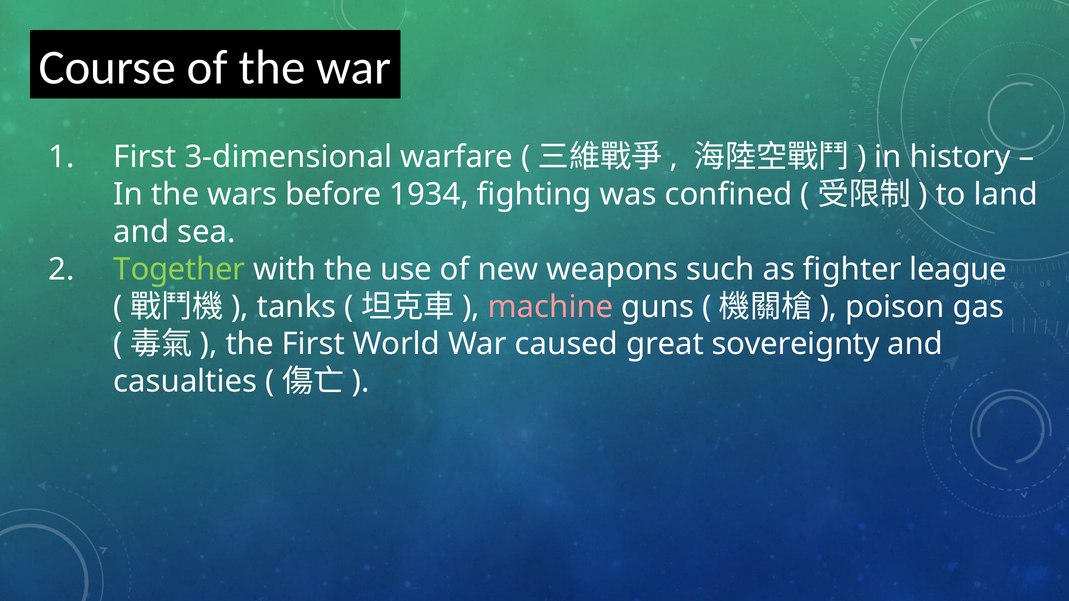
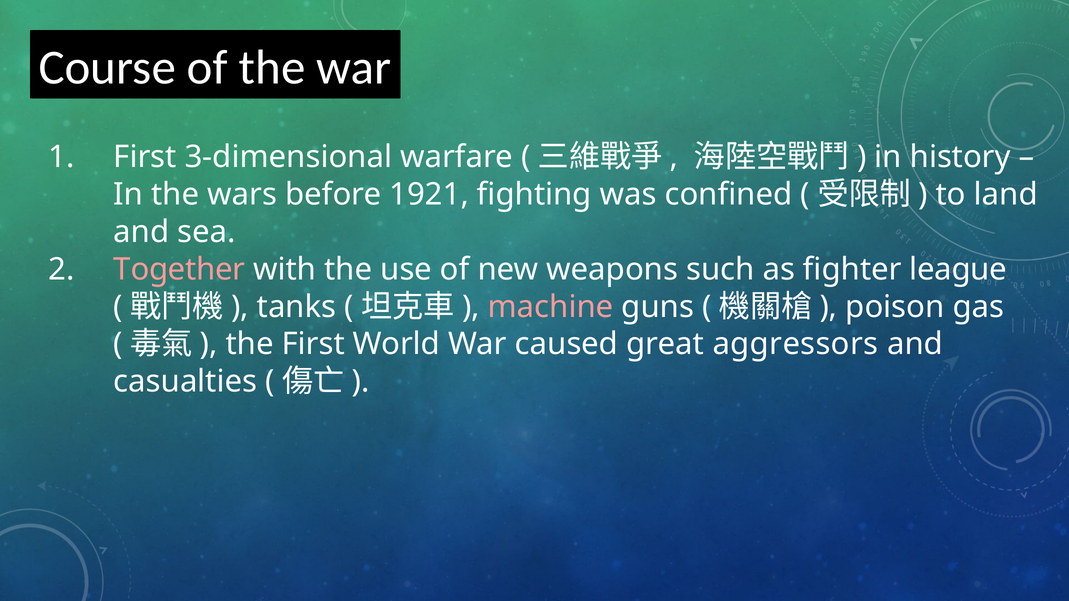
1934: 1934 -> 1921
Together colour: light green -> pink
sovereignty: sovereignty -> aggressors
